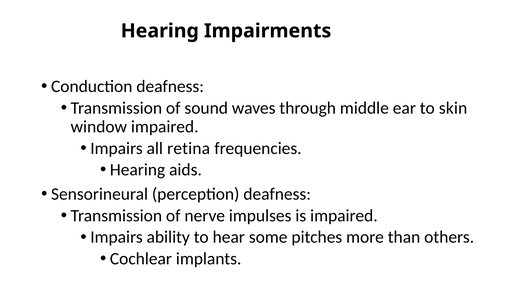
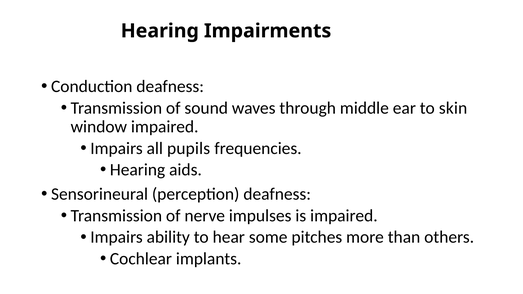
retina: retina -> pupils
